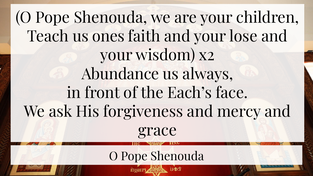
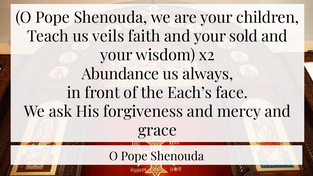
ones: ones -> veils
lose: lose -> sold
